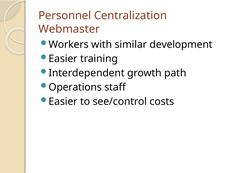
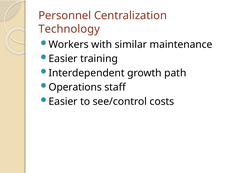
Webmaster: Webmaster -> Technology
development: development -> maintenance
